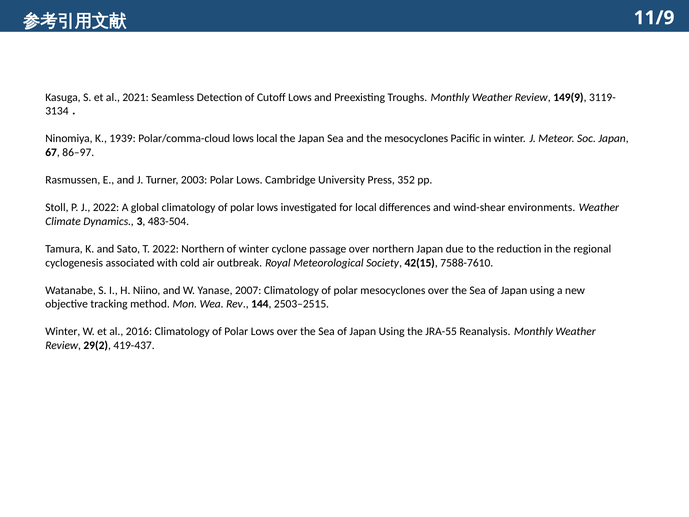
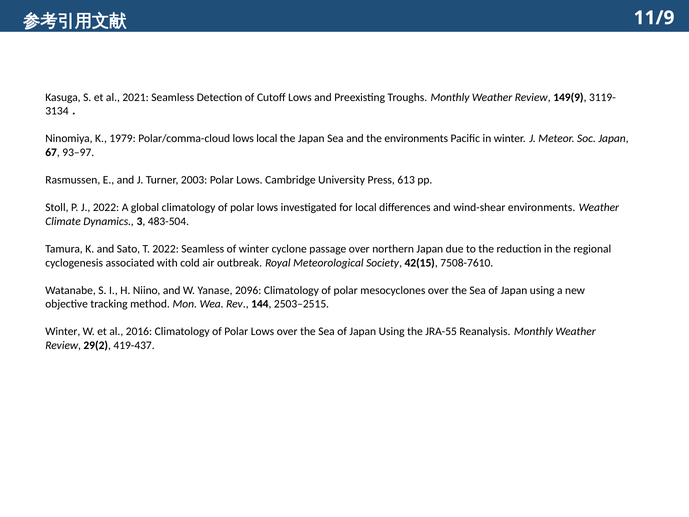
1939: 1939 -> 1979
the mesocyclones: mesocyclones -> environments
86–97: 86–97 -> 93–97
352: 352 -> 613
2022 Northern: Northern -> Seamless
7588-7610: 7588-7610 -> 7508-7610
2007: 2007 -> 2096
